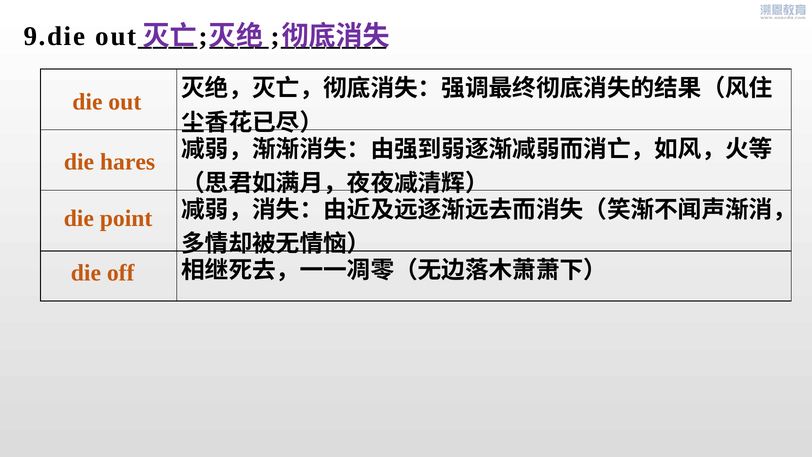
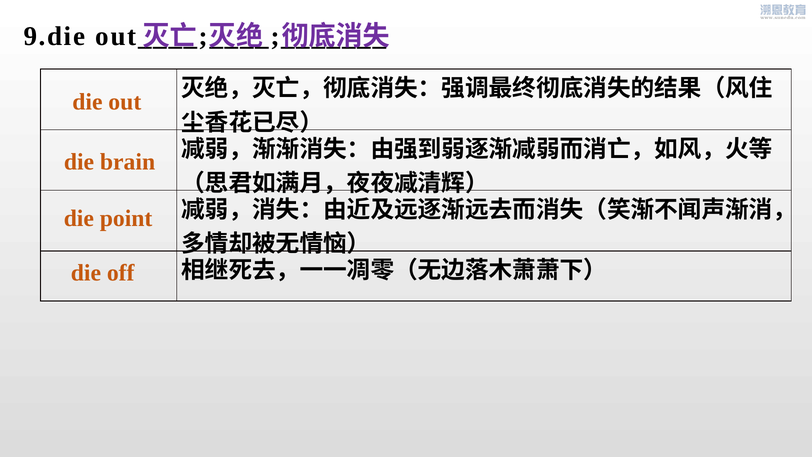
hares: hares -> brain
